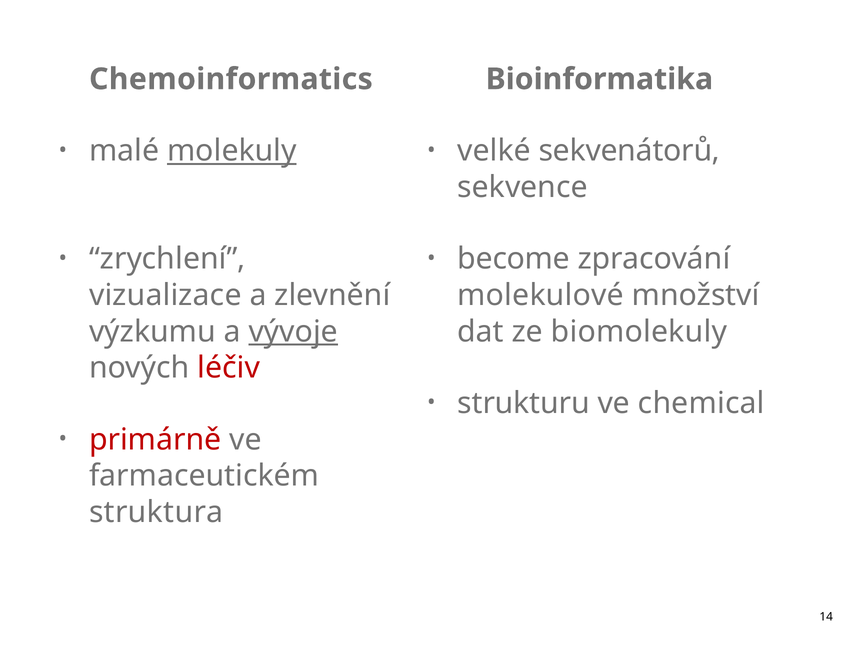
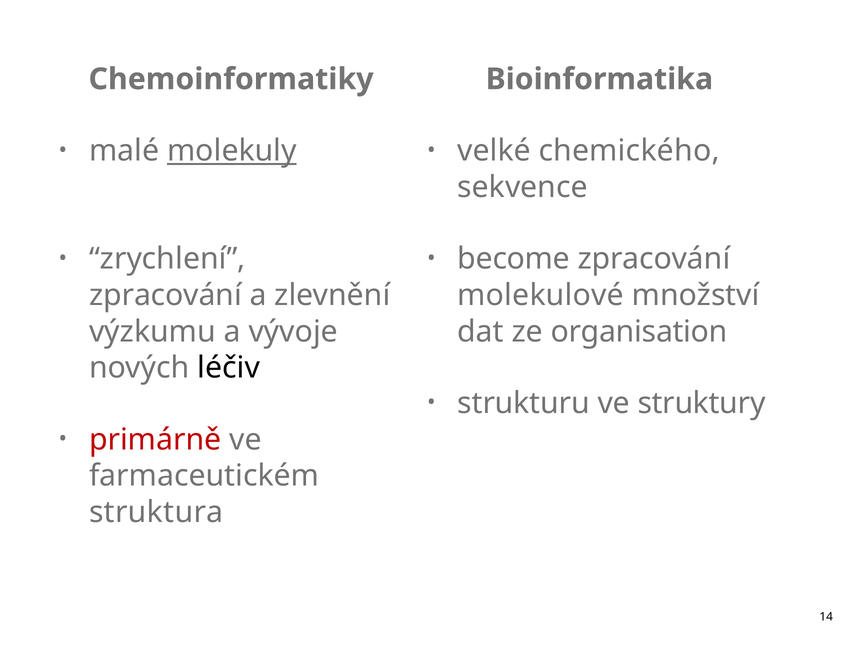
Chemoinformatics: Chemoinformatics -> Chemoinformatiky
sekvenátorů: sekvenátorů -> chemického
vizualizace at (165, 295): vizualizace -> zpracování
vývoje underline: present -> none
biomolekuly: biomolekuly -> organisation
léčiv colour: red -> black
chemical: chemical -> struktury
